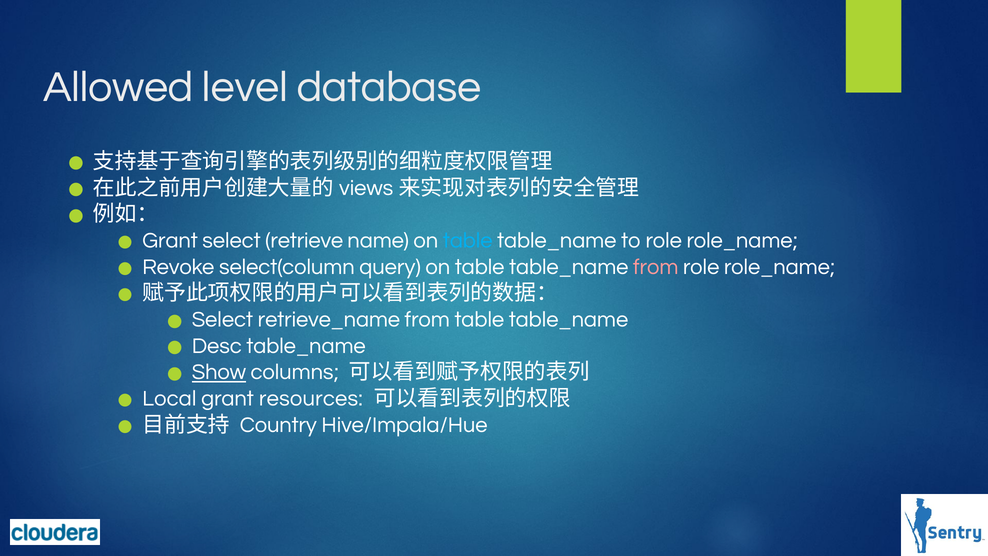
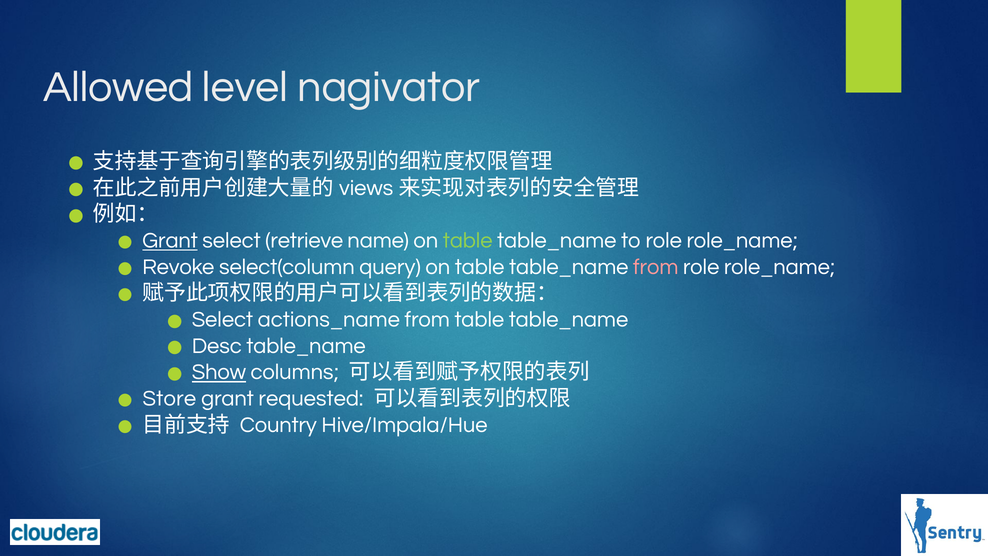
database: database -> nagivator
Grant at (170, 240) underline: none -> present
table at (468, 240) colour: light blue -> light green
retrieve_name: retrieve_name -> actions_name
Local: Local -> Store
resources: resources -> requested
